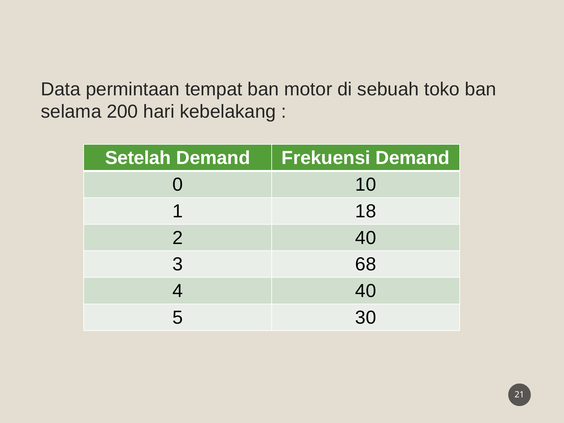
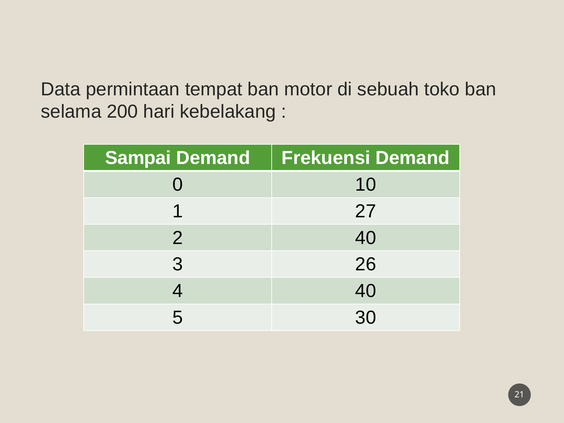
Setelah: Setelah -> Sampai
18: 18 -> 27
68: 68 -> 26
